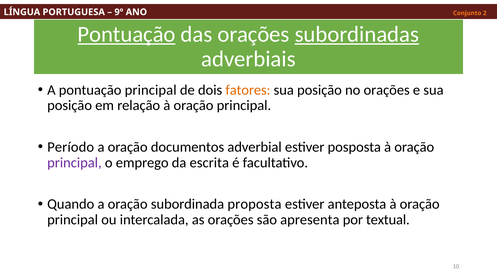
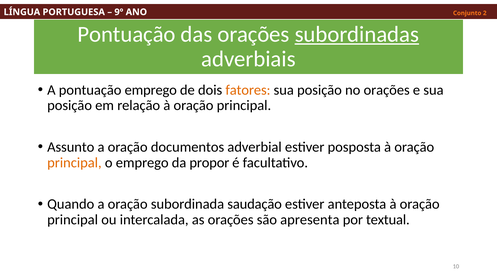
Pontuação at (127, 34) underline: present -> none
pontuação principal: principal -> emprego
Período: Período -> Assunto
principal at (74, 163) colour: purple -> orange
escrita: escrita -> propor
proposta: proposta -> saudação
